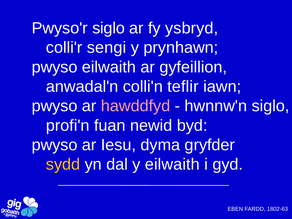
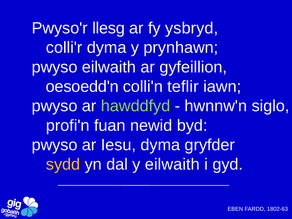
Pwyso'r siglo: siglo -> llesg
colli'r sengi: sengi -> dyma
anwadal'n: anwadal'n -> oesoedd'n
hawddfyd colour: pink -> light green
